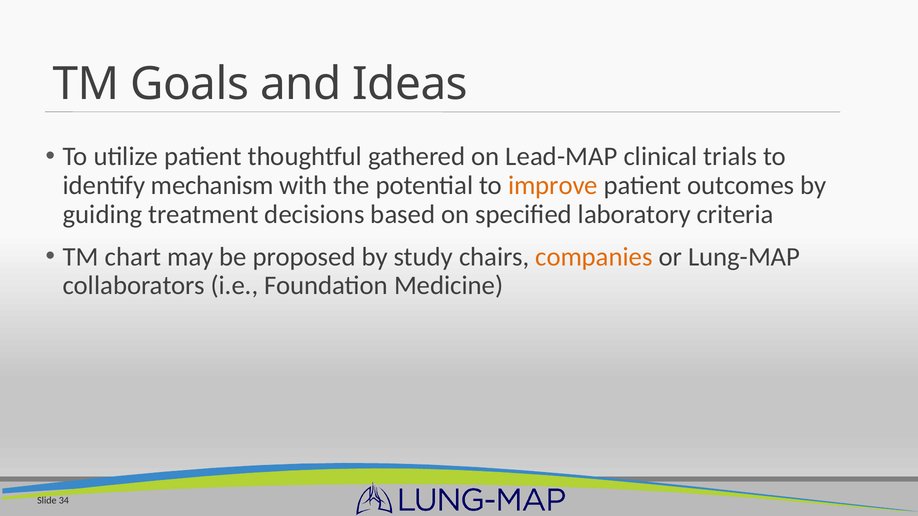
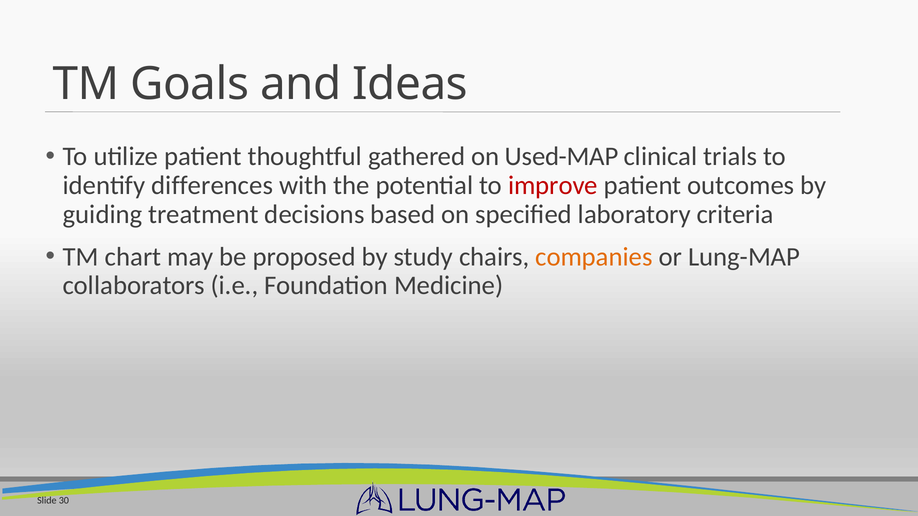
Lead-MAP: Lead-MAP -> Used-MAP
mechanism: mechanism -> differences
improve colour: orange -> red
34: 34 -> 30
